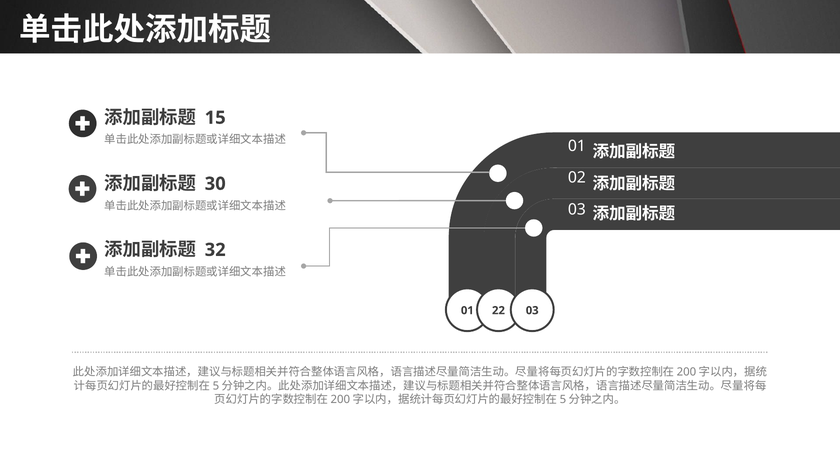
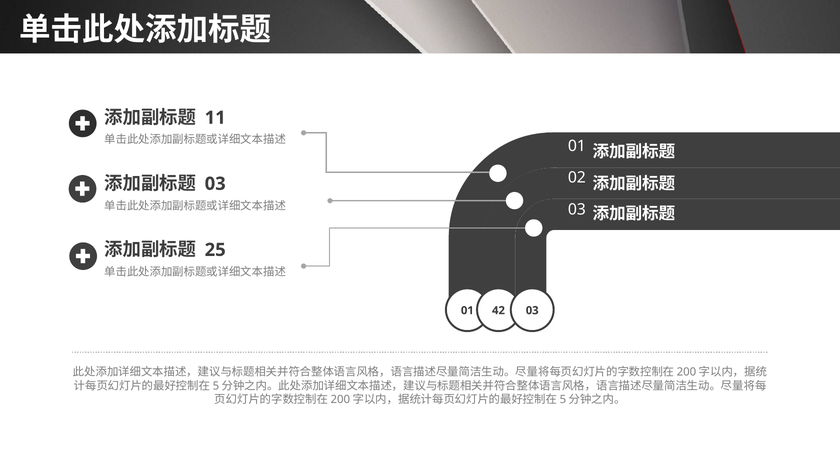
15: 15 -> 11
30 at (215, 184): 30 -> 03
32: 32 -> 25
22: 22 -> 42
